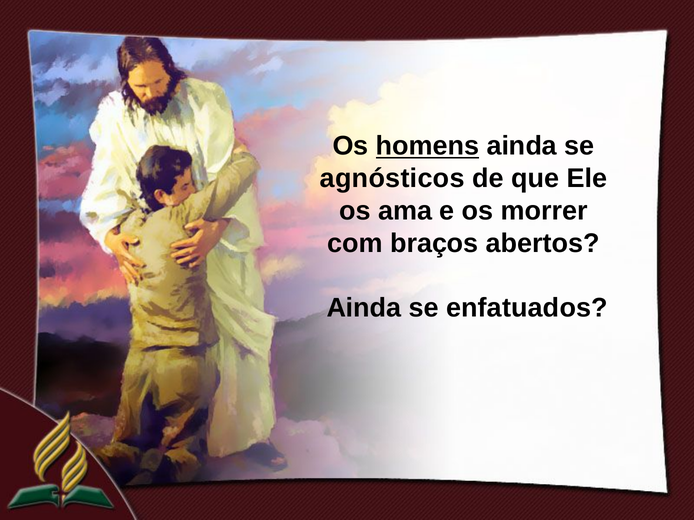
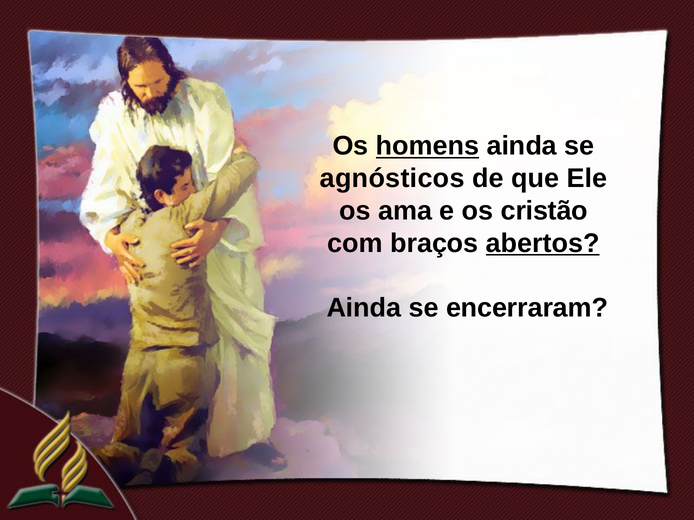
morrer: morrer -> cristão
abertos underline: none -> present
enfatuados: enfatuados -> encerraram
